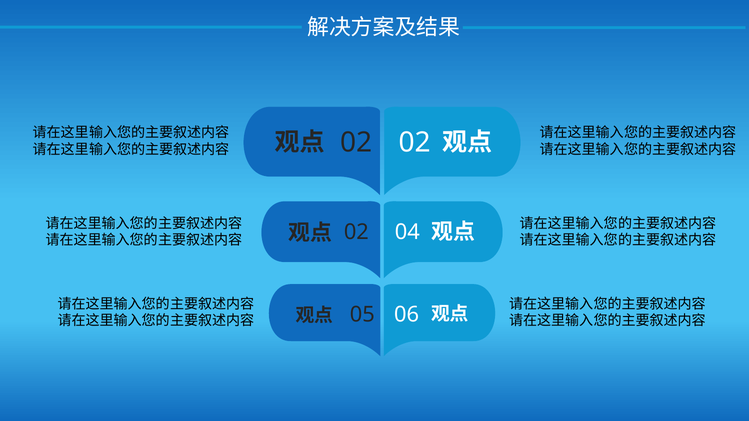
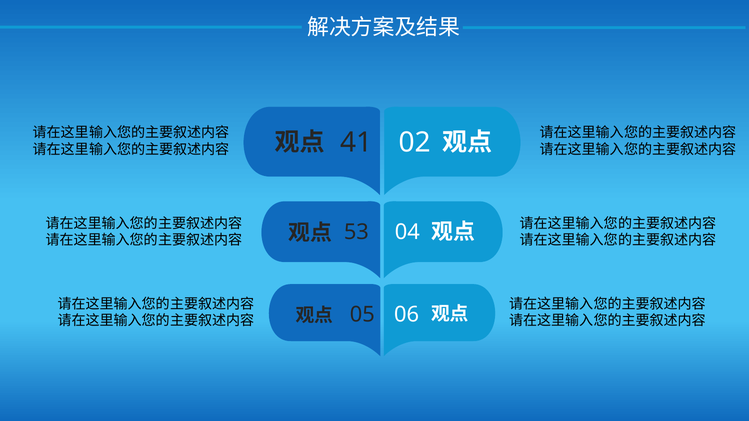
02 at (356, 143): 02 -> 41
02 at (356, 232): 02 -> 53
